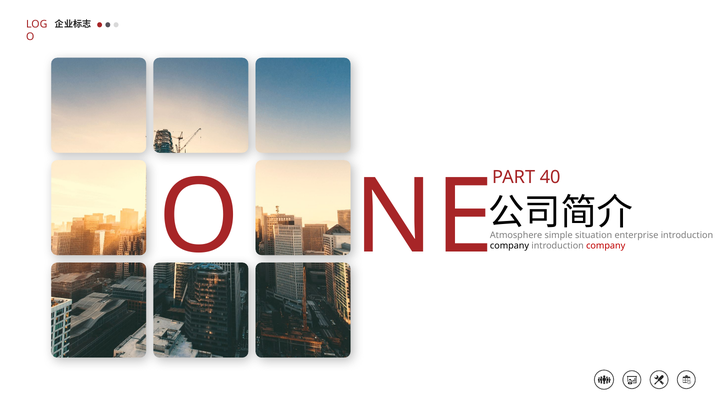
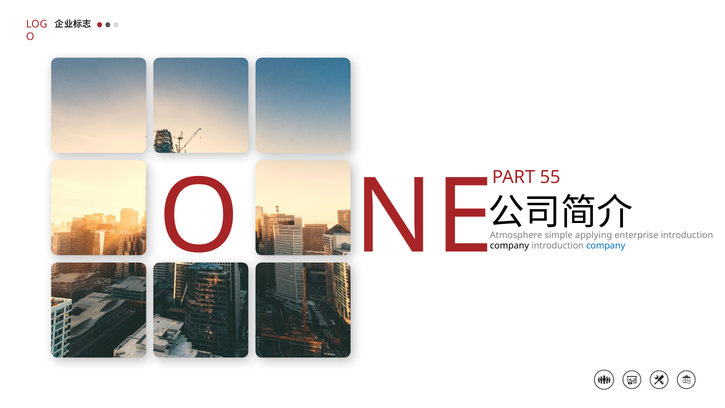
40: 40 -> 55
situation: situation -> applying
company at (606, 246) colour: red -> blue
